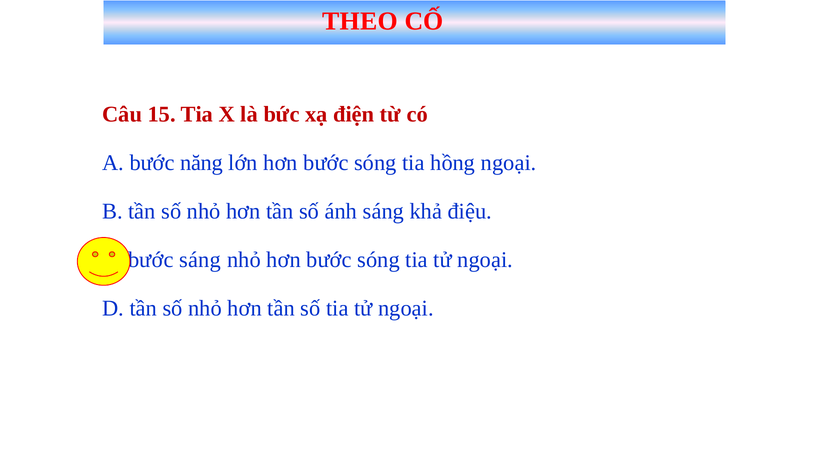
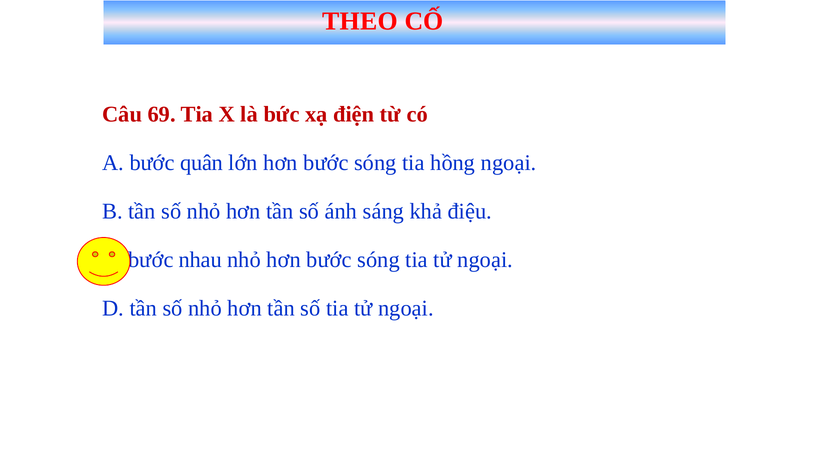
15: 15 -> 69
năng: năng -> quân
bước sáng: sáng -> nhau
